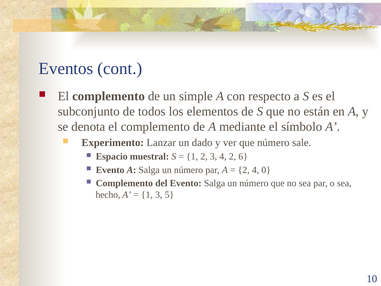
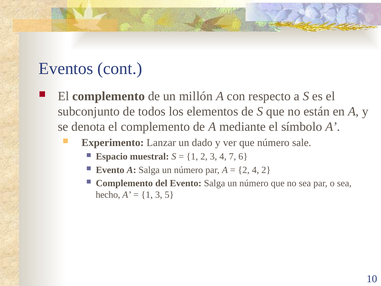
simple: simple -> millón
4 2: 2 -> 7
4 0: 0 -> 2
